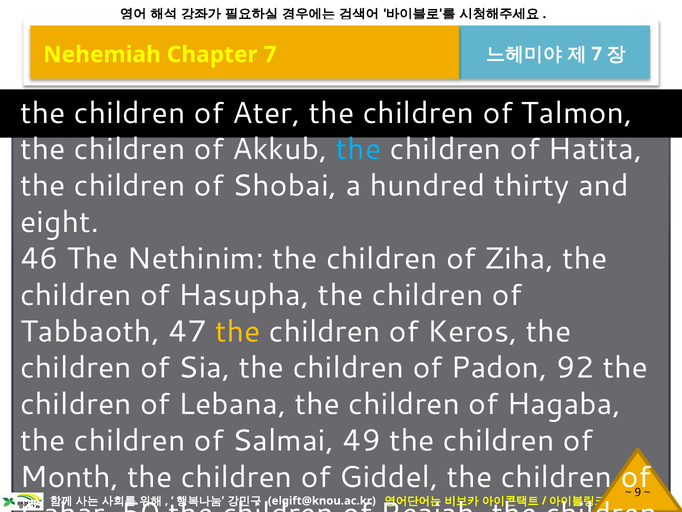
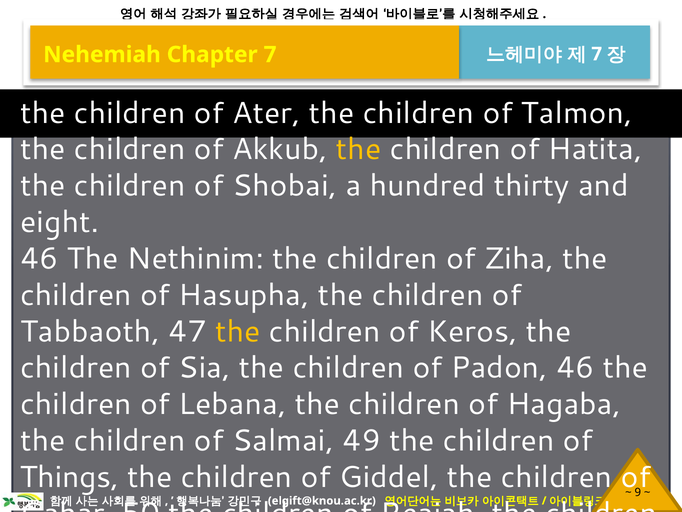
the at (359, 149) colour: light blue -> yellow
Padon 92: 92 -> 46
Month: Month -> Things
